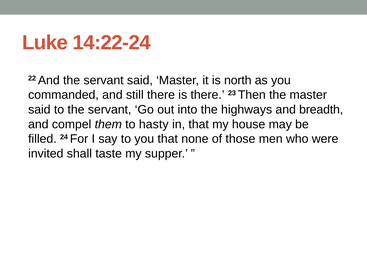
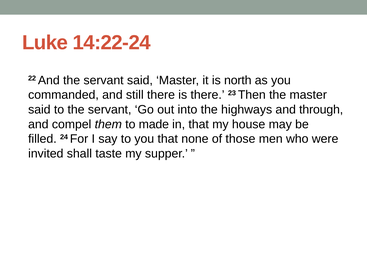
breadth: breadth -> through
hasty: hasty -> made
